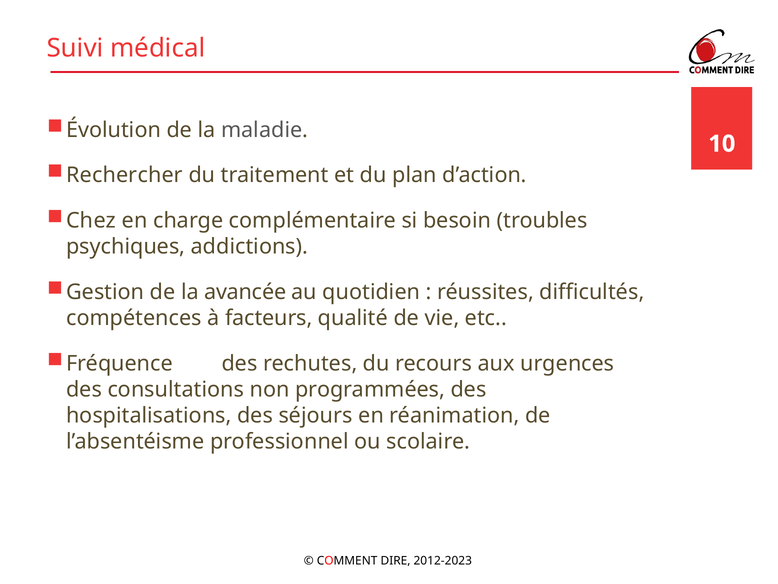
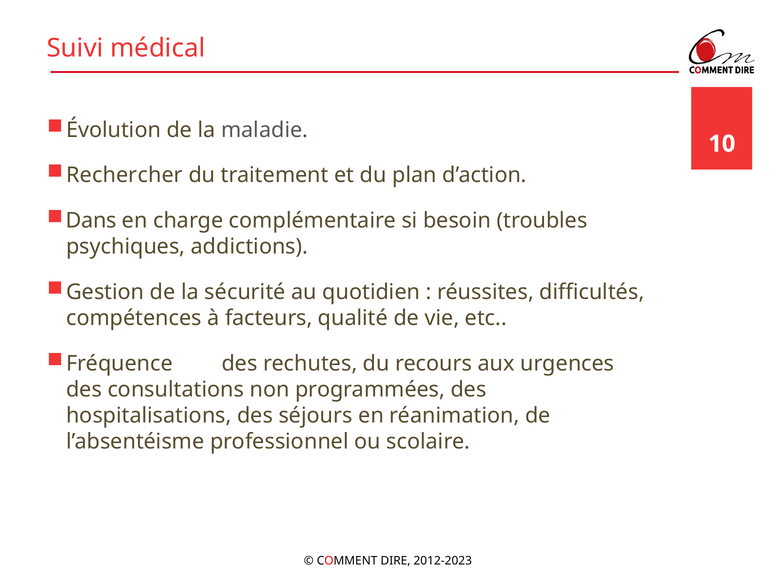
Chez: Chez -> Dans
avancée: avancée -> sécurité
